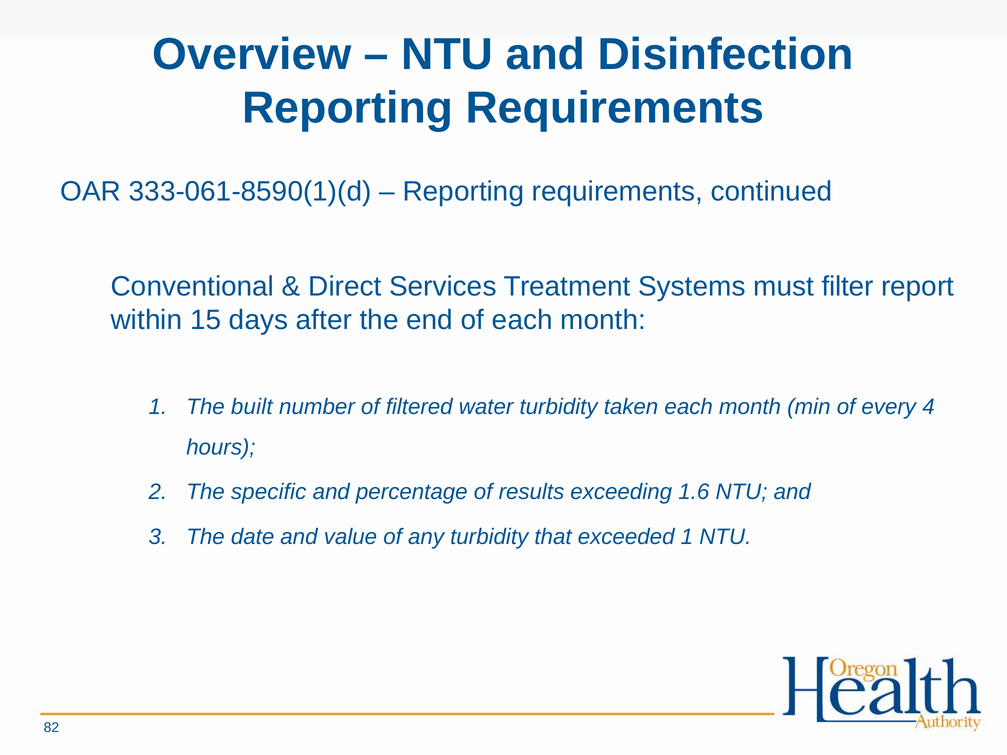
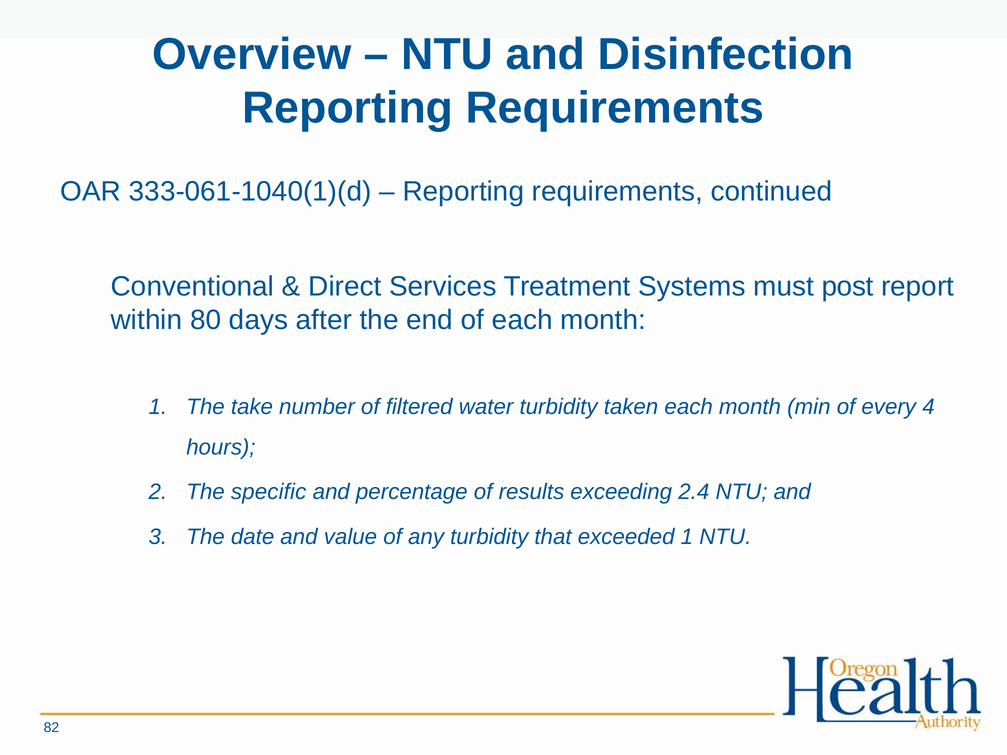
333-061-8590(1)(d: 333-061-8590(1)(d -> 333-061-1040(1)(d
filter: filter -> post
15: 15 -> 80
built: built -> take
1.6: 1.6 -> 2.4
